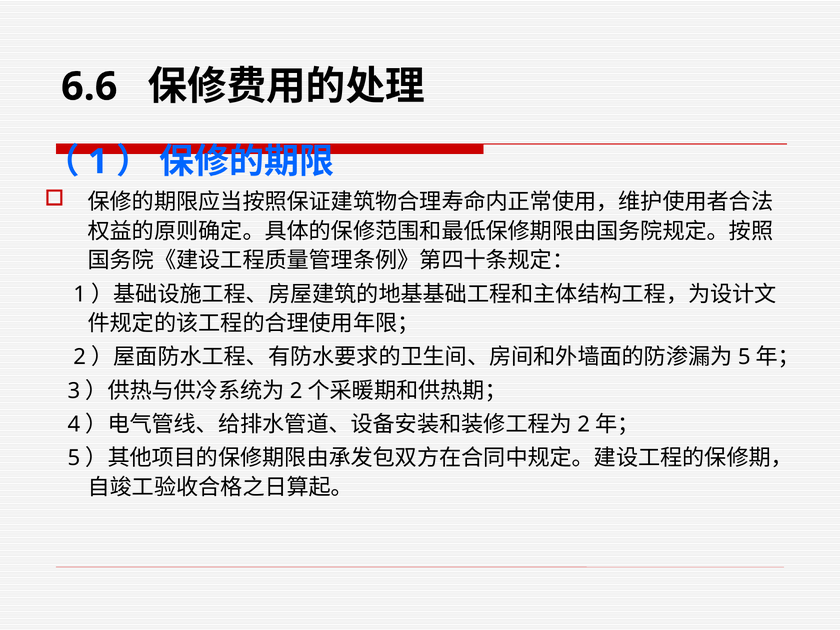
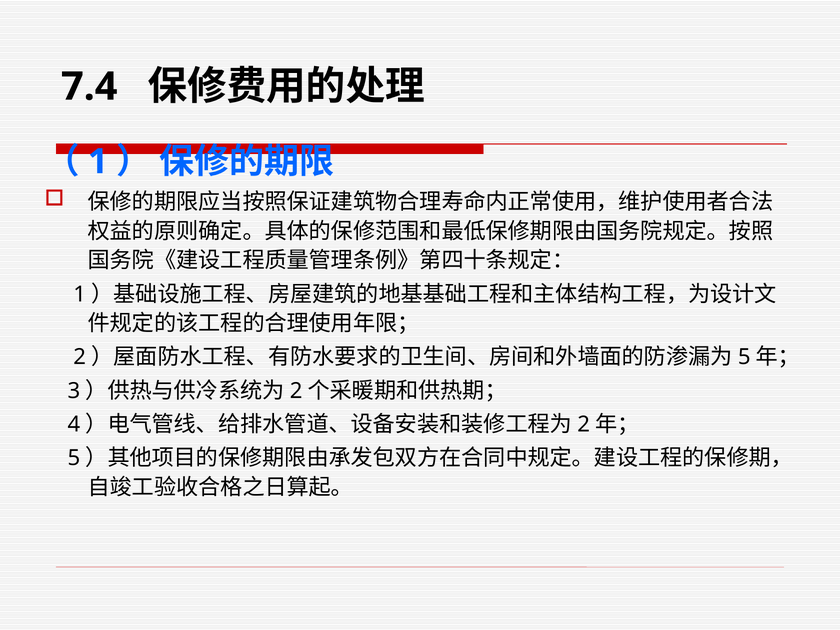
6.6: 6.6 -> 7.4
